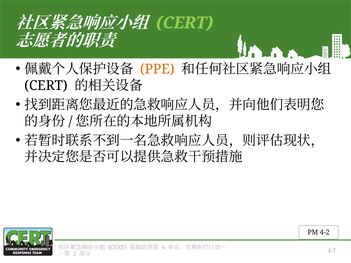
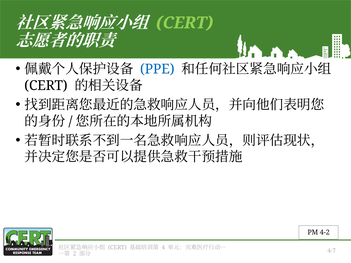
PPE colour: orange -> blue
